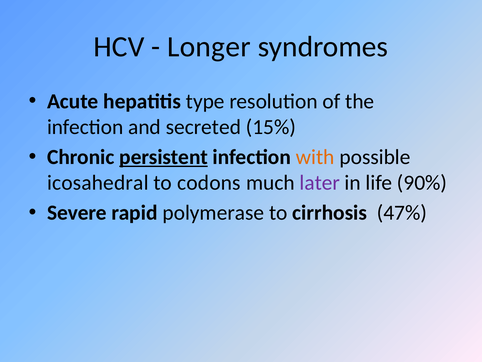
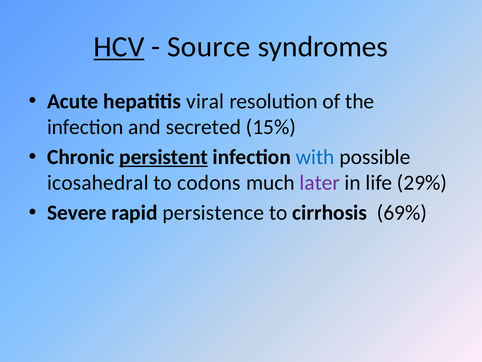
HCV underline: none -> present
Longer: Longer -> Source
type: type -> viral
with colour: orange -> blue
90%: 90% -> 29%
polymerase: polymerase -> persistence
47%: 47% -> 69%
